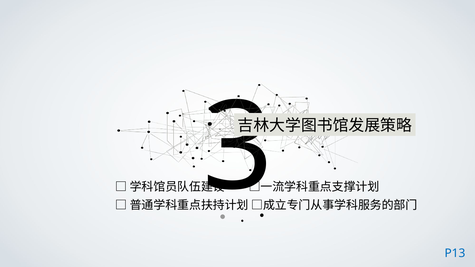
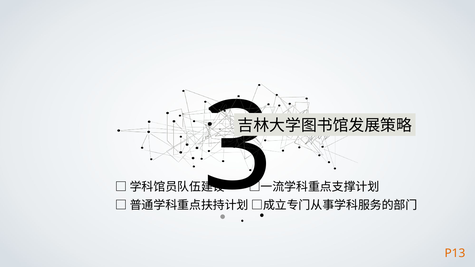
P13 colour: blue -> orange
